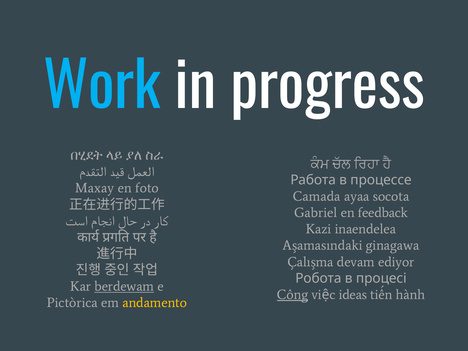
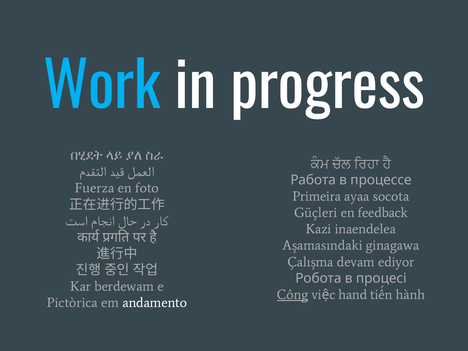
Maxay: Maxay -> Fuerza
Camada: Camada -> Primeira
Gabriel: Gabriel -> Güçleri
berdewam underline: present -> none
ideas: ideas -> hand
andamento colour: yellow -> white
